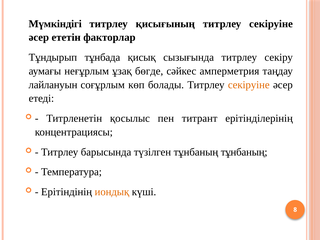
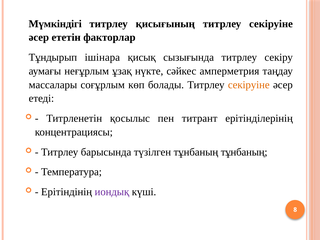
тұнбада: тұнбада -> ішінара
бөгде: бөгде -> нүкте
лайлануын: лайлануын -> массалары
иондық colour: orange -> purple
